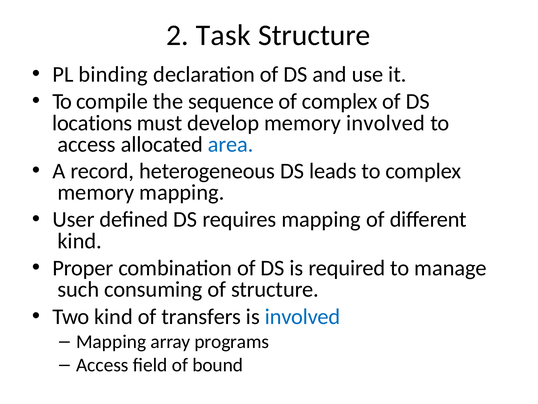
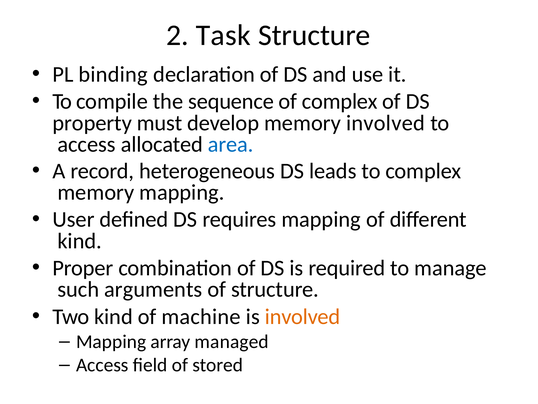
locations: locations -> property
consuming: consuming -> arguments
transfers: transfers -> machine
involved at (303, 316) colour: blue -> orange
programs: programs -> managed
bound: bound -> stored
